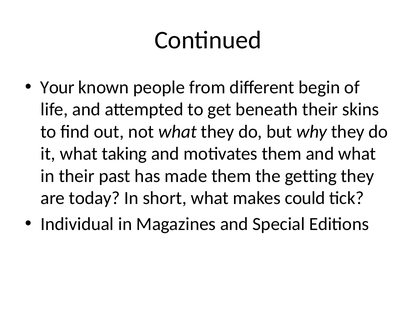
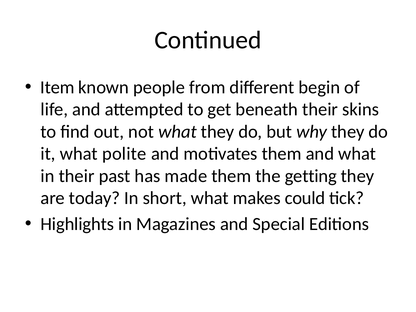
Your: Your -> Item
taking: taking -> polite
Individual: Individual -> Highlights
